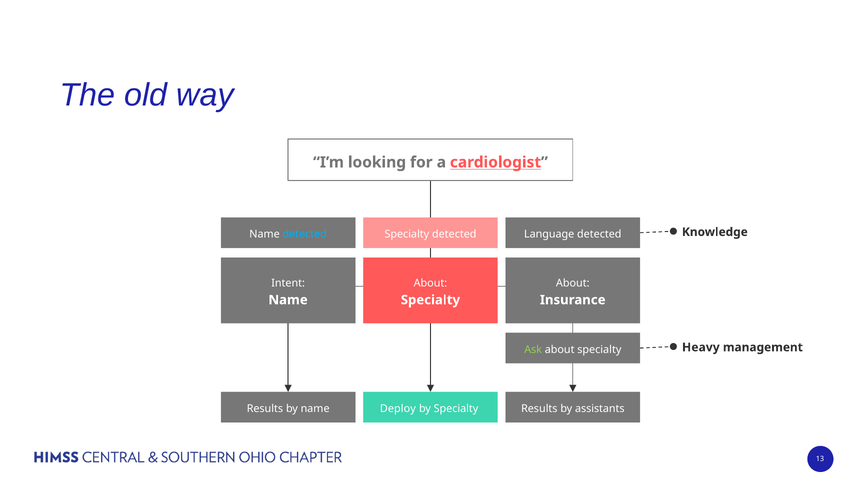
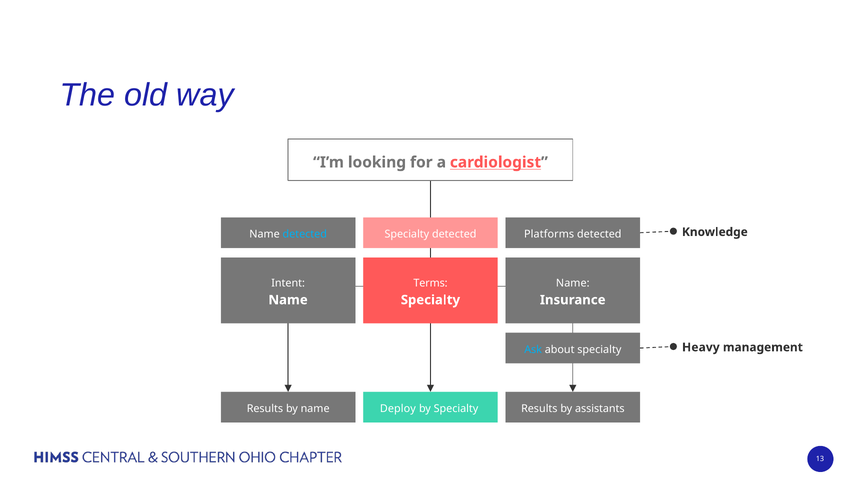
Language: Language -> Platforms
About at (430, 283): About -> Terms
About at (573, 283): About -> Name
Ask colour: light green -> light blue
